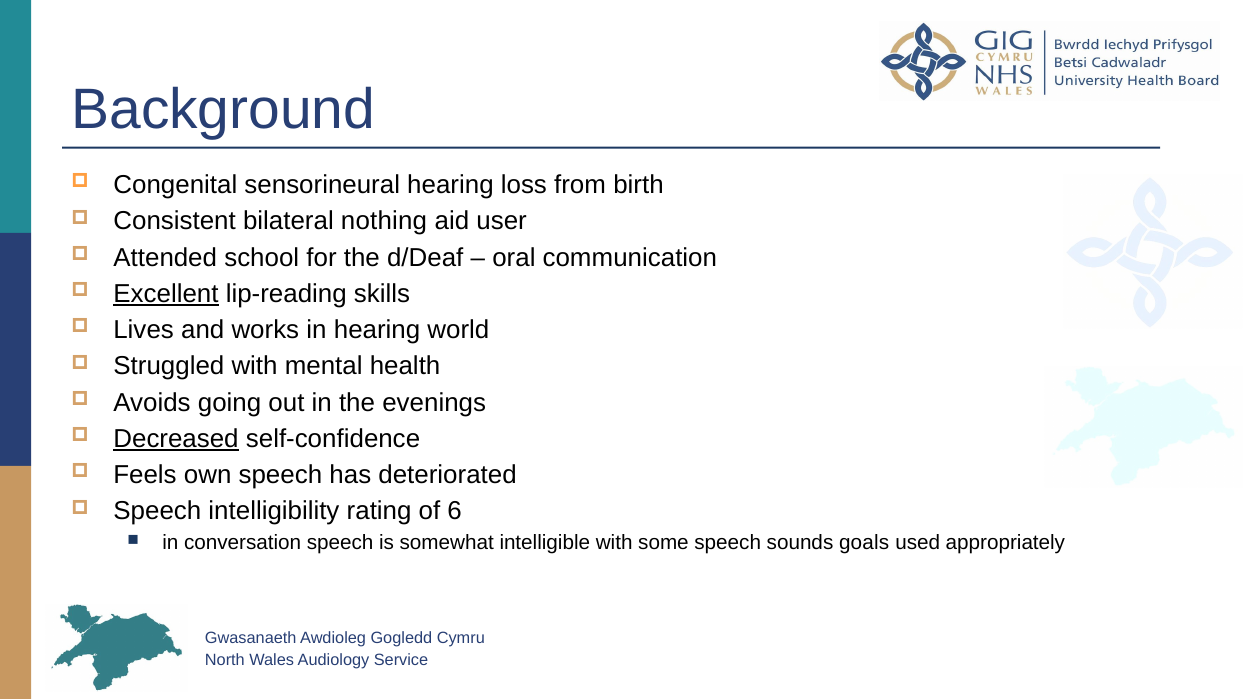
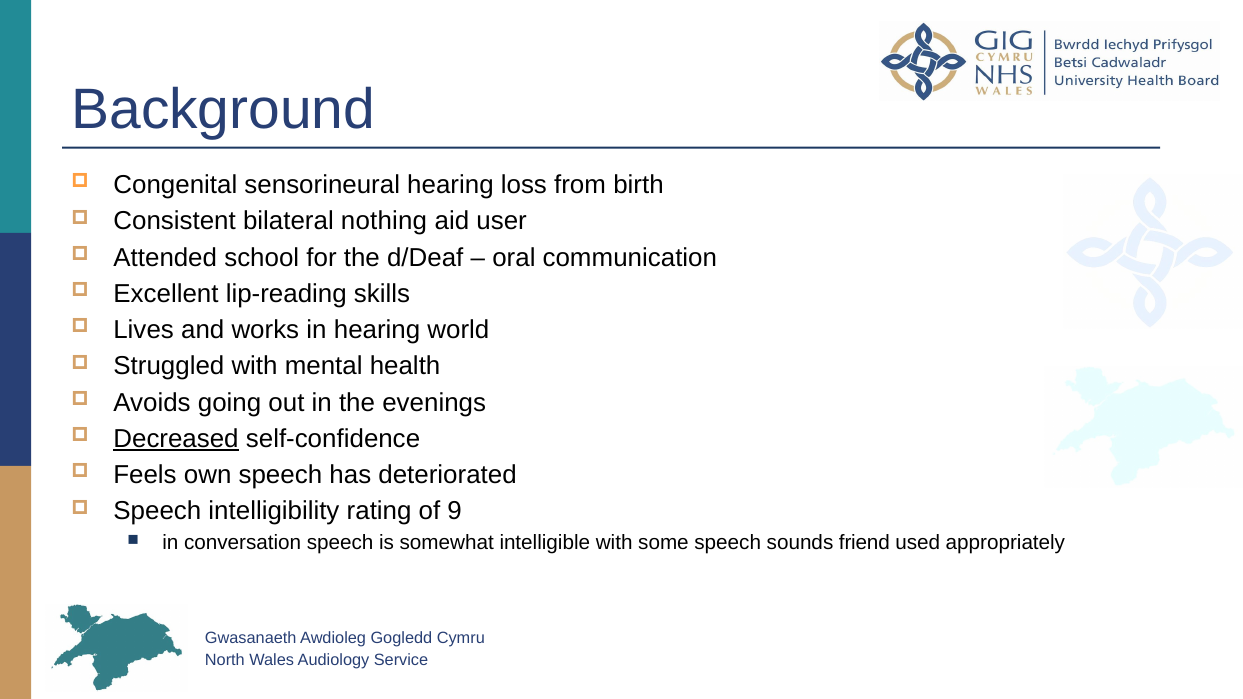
Excellent underline: present -> none
6: 6 -> 9
goals: goals -> friend
